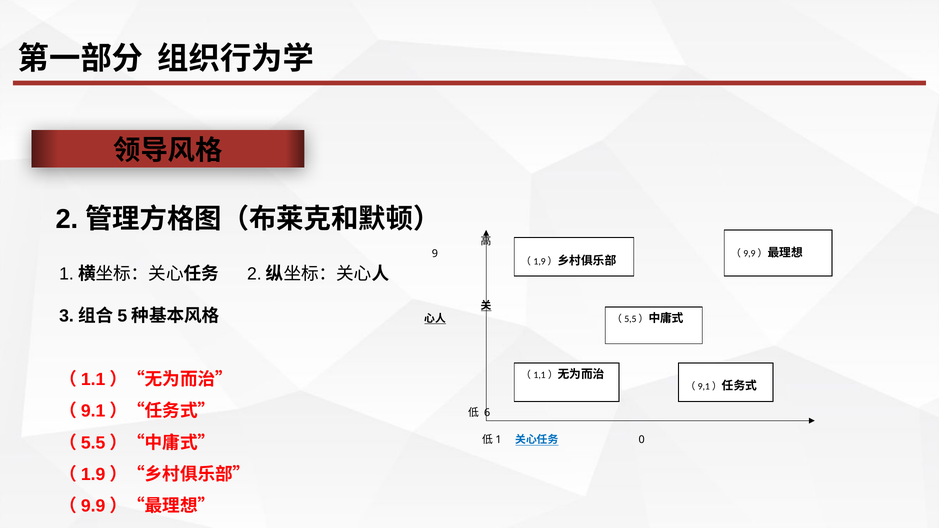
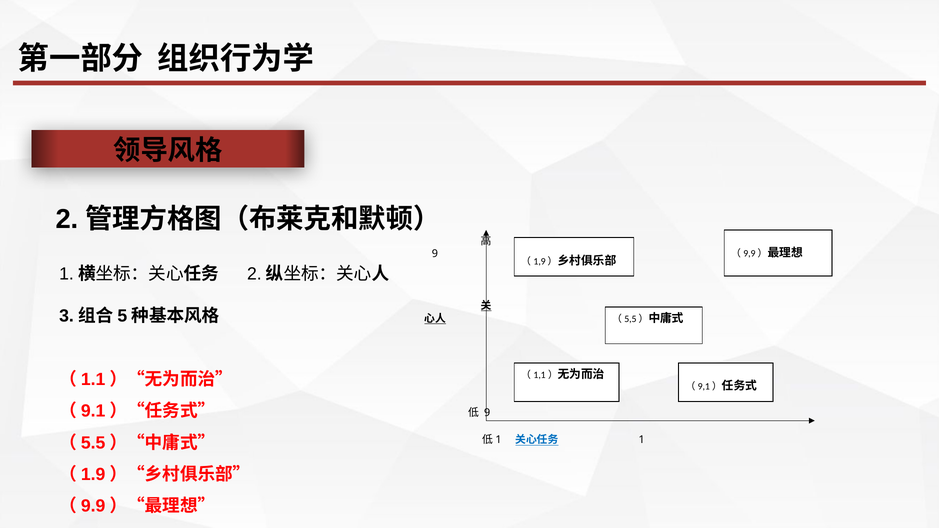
6 at (487, 413): 6 -> 9
0: 0 -> 1
